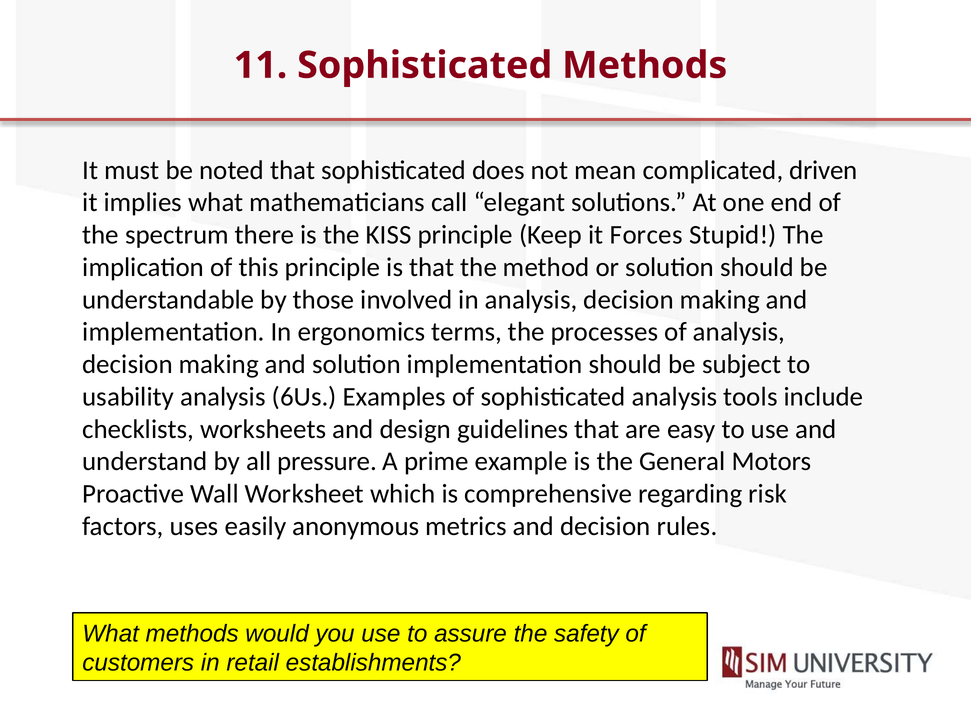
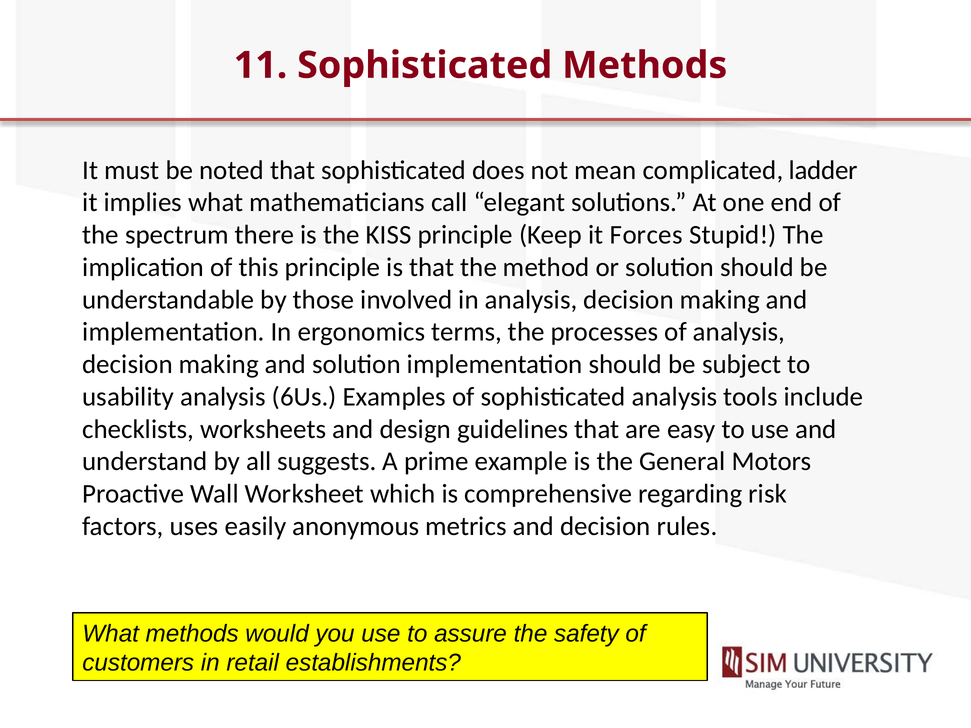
driven: driven -> ladder
pressure: pressure -> suggests
